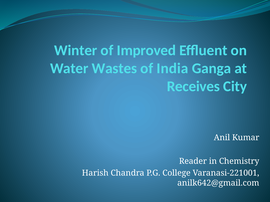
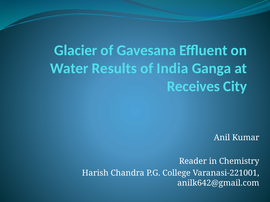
Winter: Winter -> Glacier
Improved: Improved -> Gavesana
Wastes: Wastes -> Results
